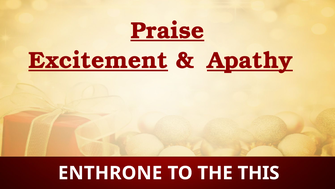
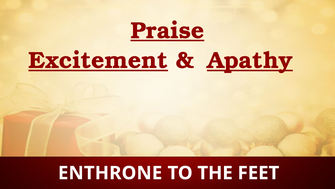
THIS: THIS -> FEET
